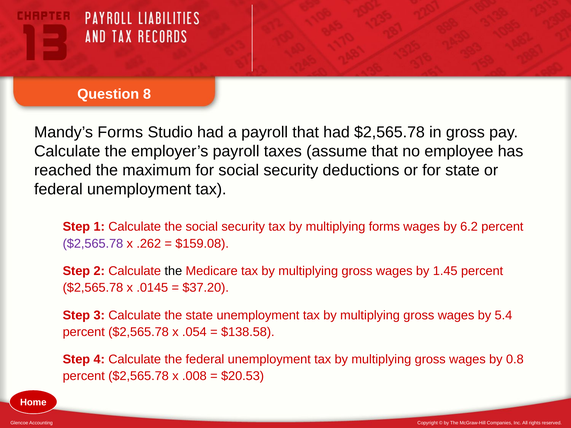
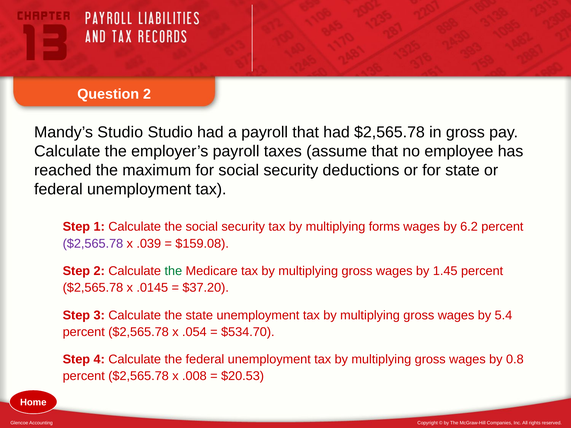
Question 8: 8 -> 2
Mandy’s Forms: Forms -> Studio
.262: .262 -> .039
the at (173, 271) colour: black -> green
$138.58: $138.58 -> $534.70
